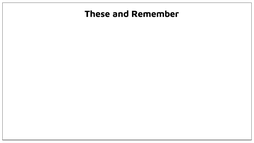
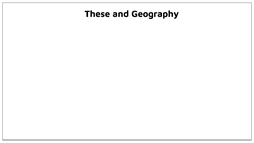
Remember: Remember -> Geography
